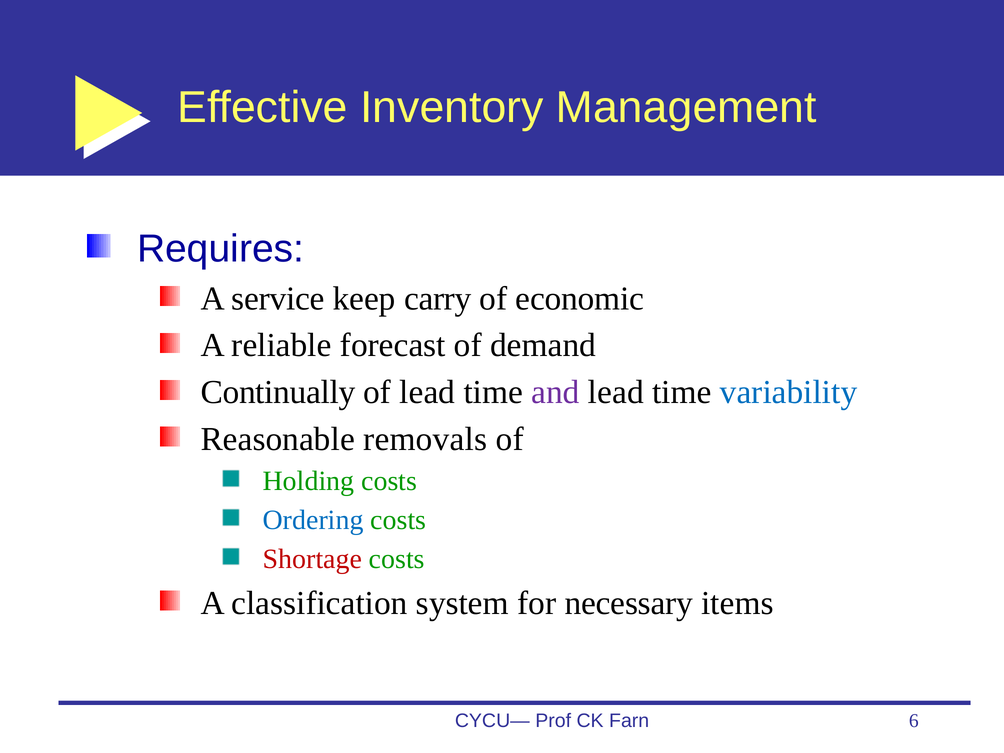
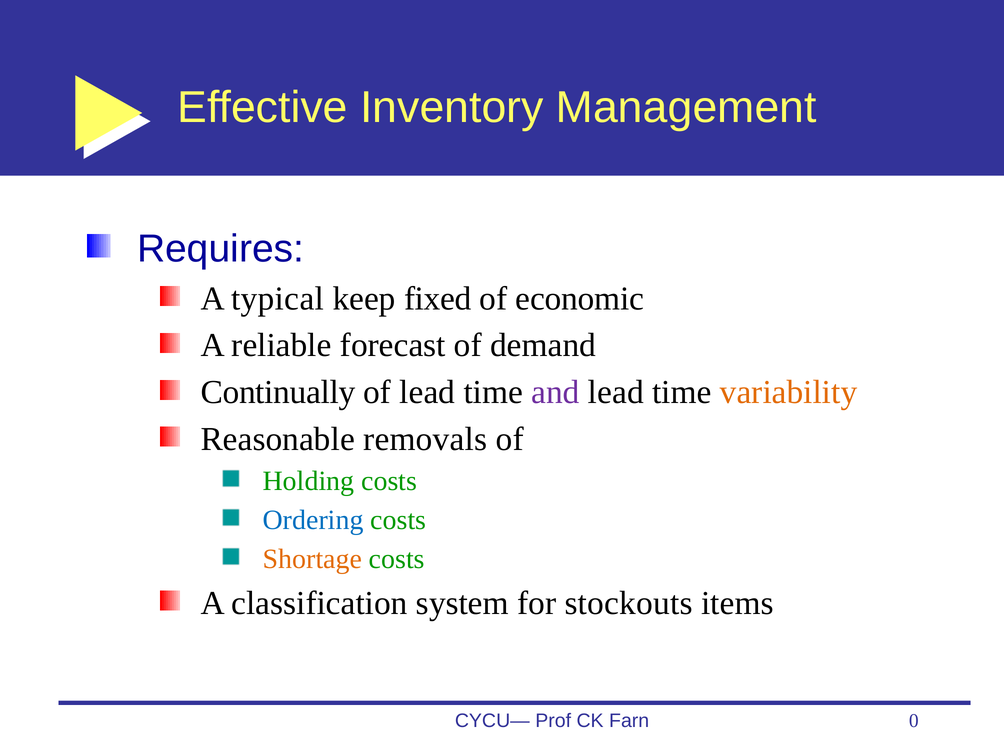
service: service -> typical
carry: carry -> fixed
variability colour: blue -> orange
Shortage colour: red -> orange
necessary: necessary -> stockouts
6: 6 -> 0
